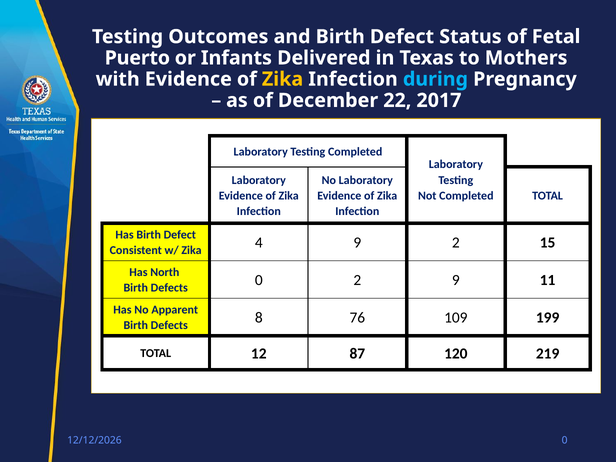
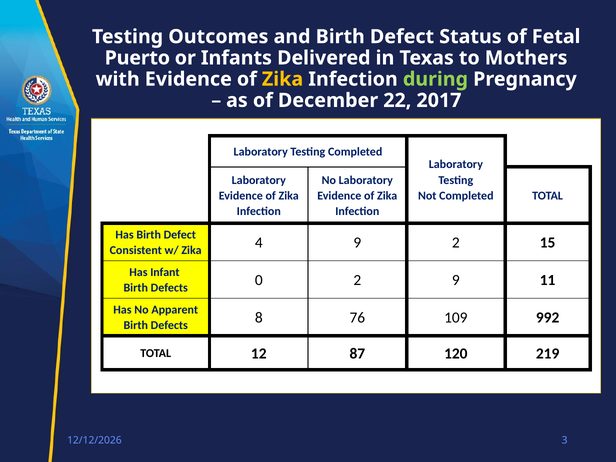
during colour: light blue -> light green
North: North -> Infant
199: 199 -> 992
0 at (565, 440): 0 -> 3
